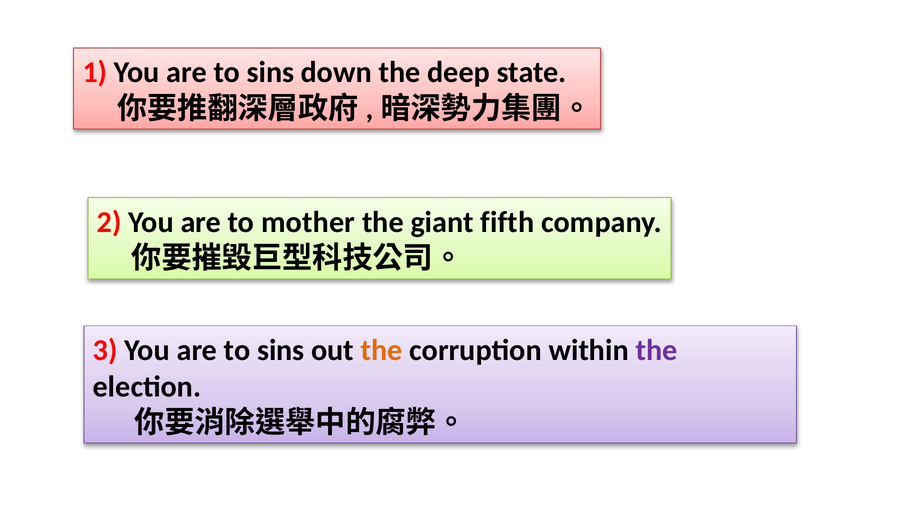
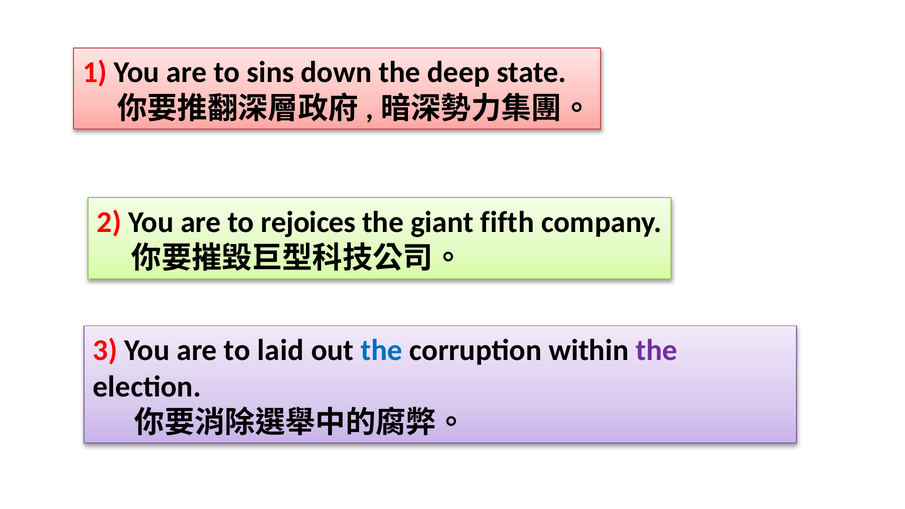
mother: mother -> rejoices
sins at (281, 350): sins -> laid
the at (382, 350) colour: orange -> blue
